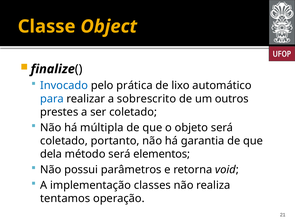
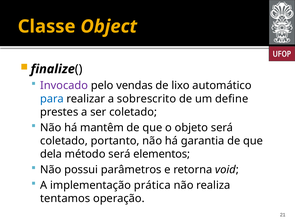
Invocado colour: blue -> purple
prática: prática -> vendas
outros: outros -> define
múltipla: múltipla -> mantêm
classes: classes -> prática
